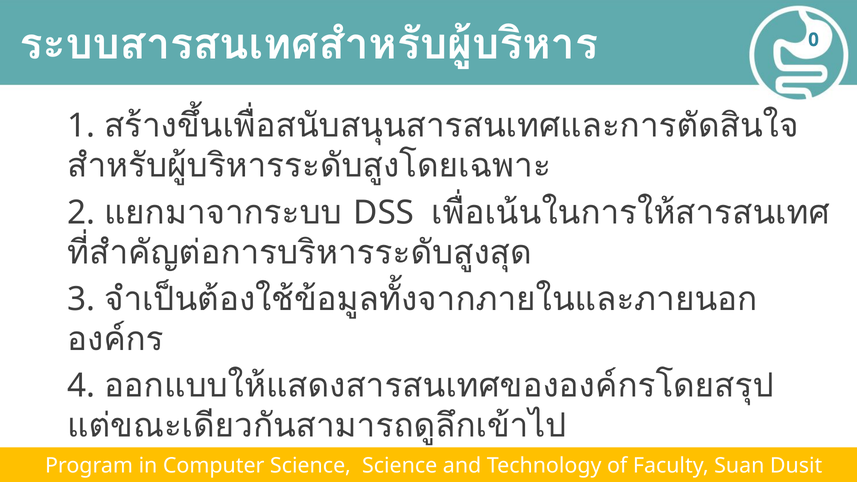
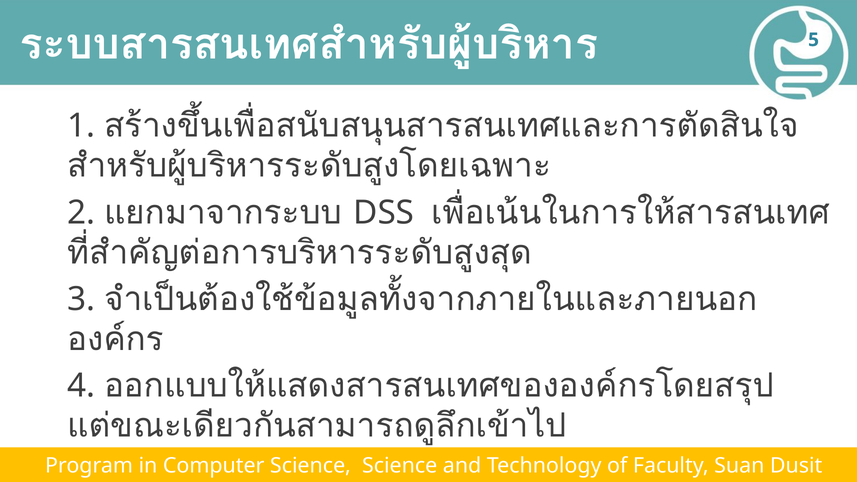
0: 0 -> 5
